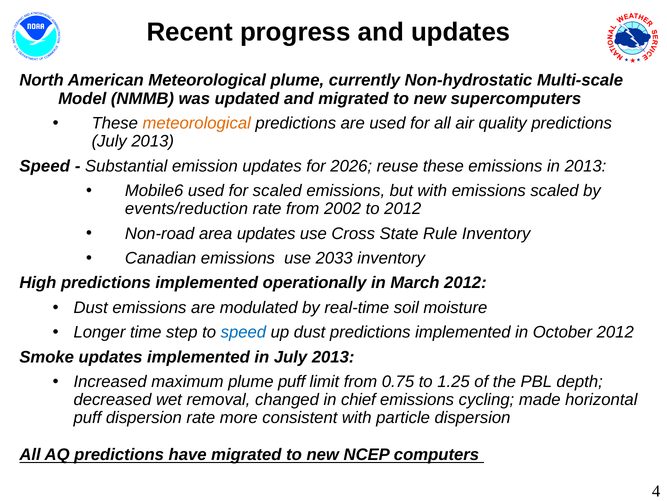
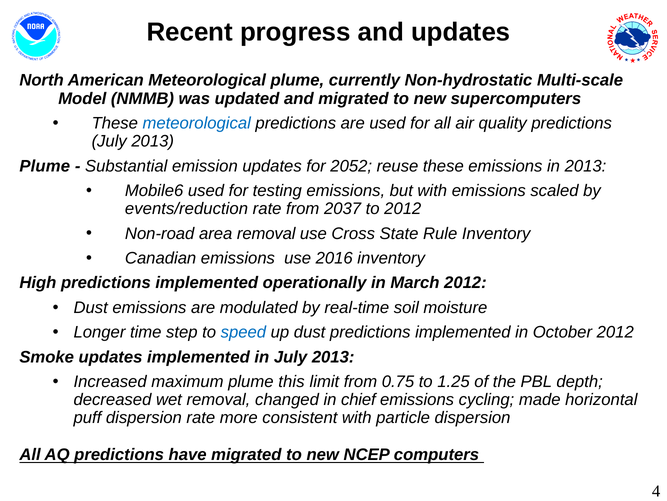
meteorological at (197, 123) colour: orange -> blue
Speed at (45, 166): Speed -> Plume
2026: 2026 -> 2052
for scaled: scaled -> testing
2002: 2002 -> 2037
area updates: updates -> removal
2033: 2033 -> 2016
plume puff: puff -> this
